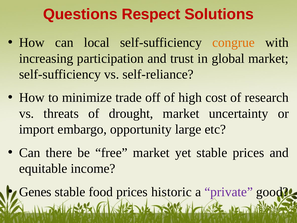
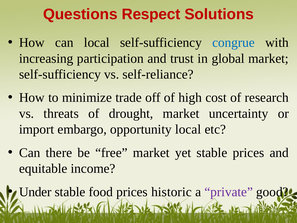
congrue colour: orange -> blue
opportunity large: large -> local
Genes: Genes -> Under
